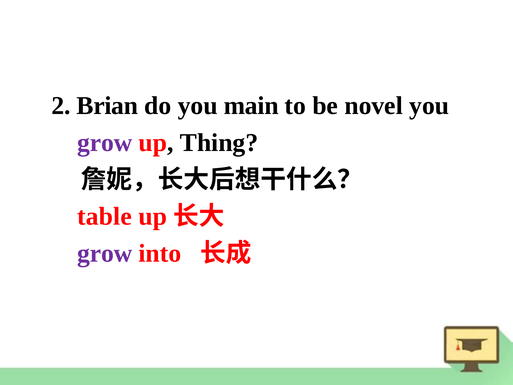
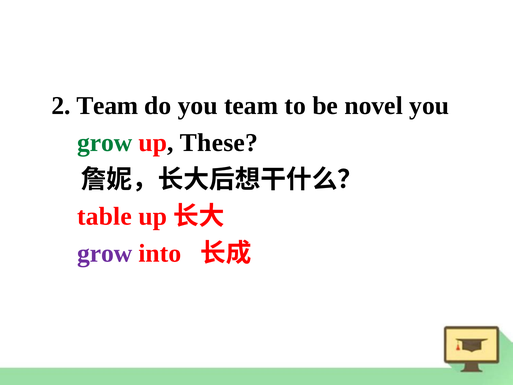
2 Brian: Brian -> Team
you main: main -> team
grow at (105, 143) colour: purple -> green
Thing: Thing -> These
